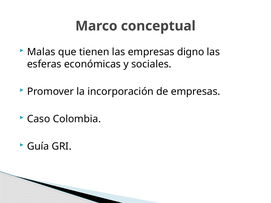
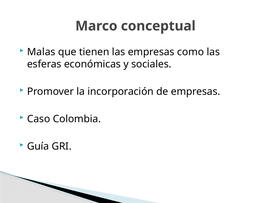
digno: digno -> como
